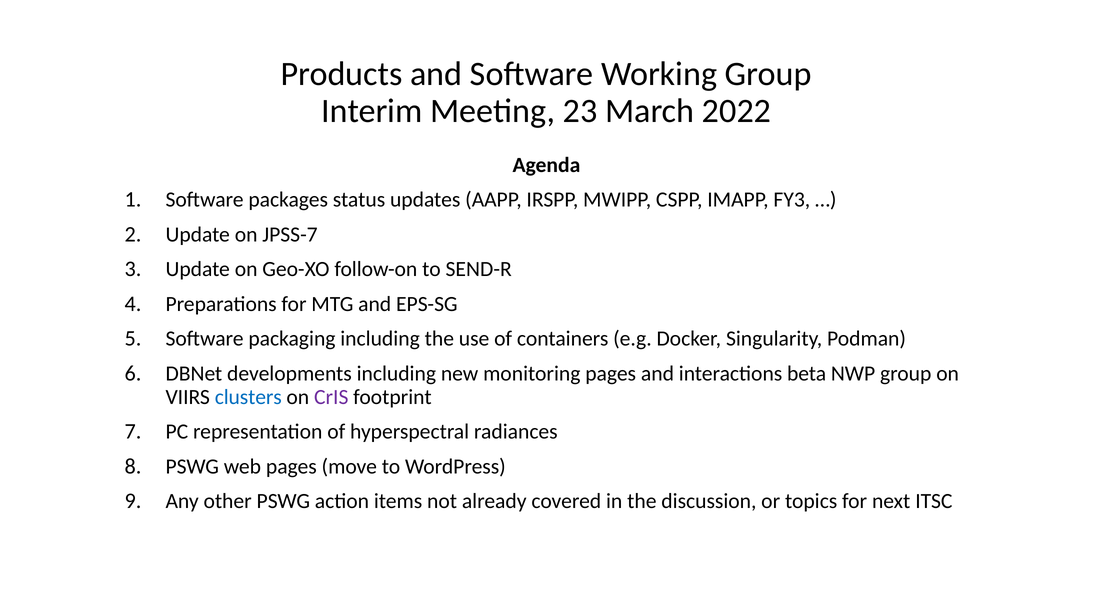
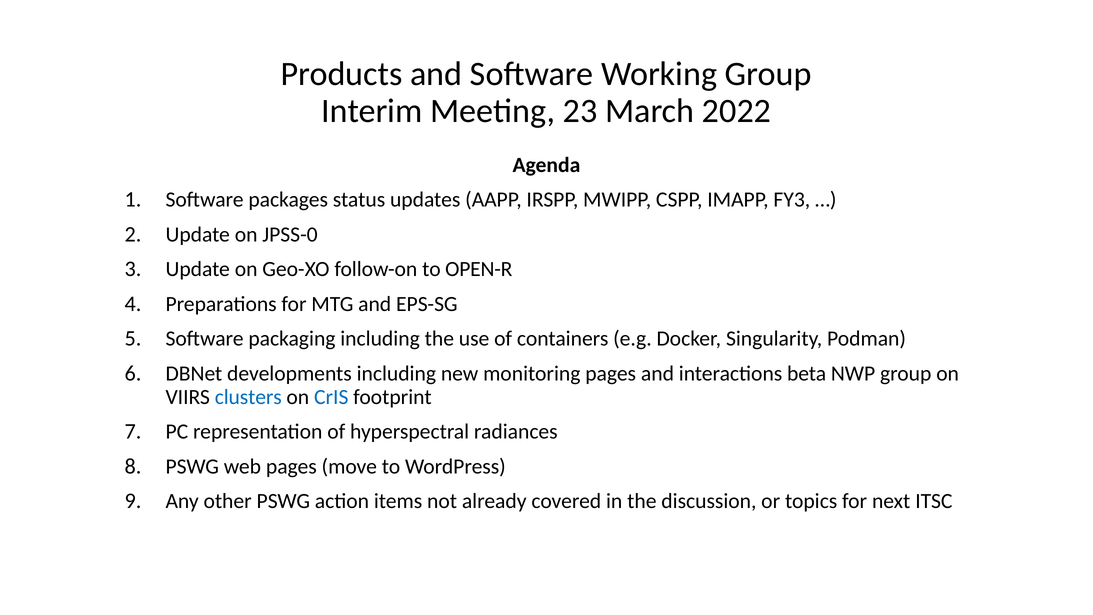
JPSS-7: JPSS-7 -> JPSS-0
SEND-R: SEND-R -> OPEN-R
CrIS colour: purple -> blue
